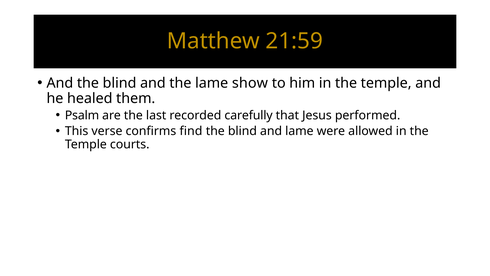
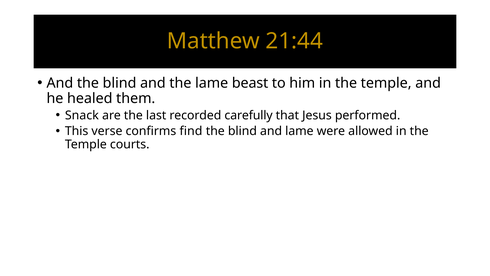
21:59: 21:59 -> 21:44
show: show -> beast
Psalm: Psalm -> Snack
